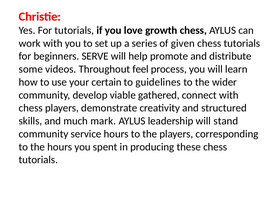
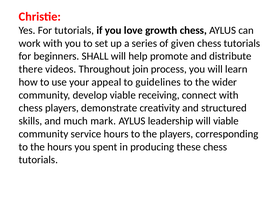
SERVE: SERVE -> SHALL
some: some -> there
feel: feel -> join
certain: certain -> appeal
gathered: gathered -> receiving
will stand: stand -> viable
